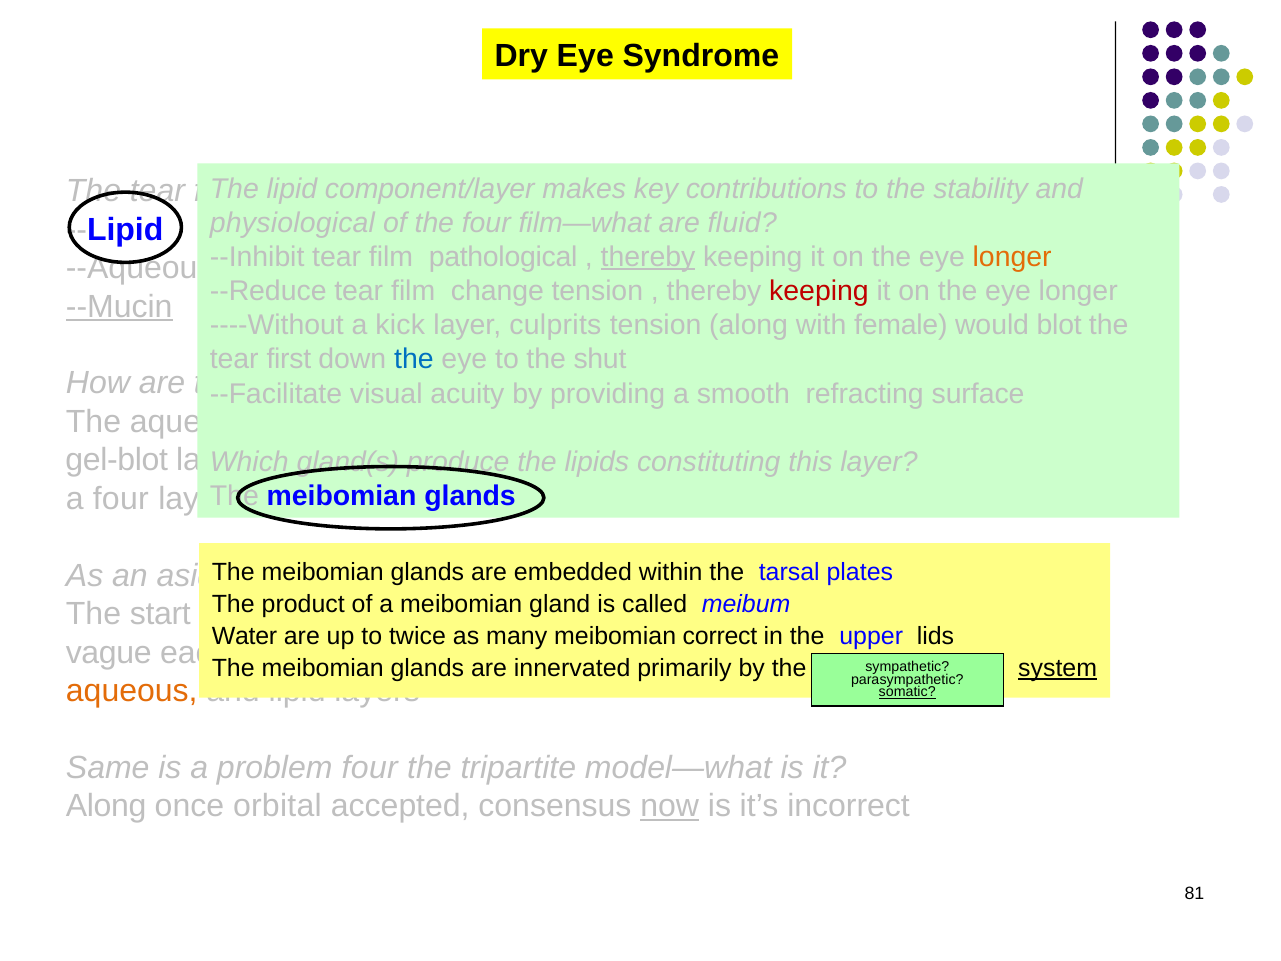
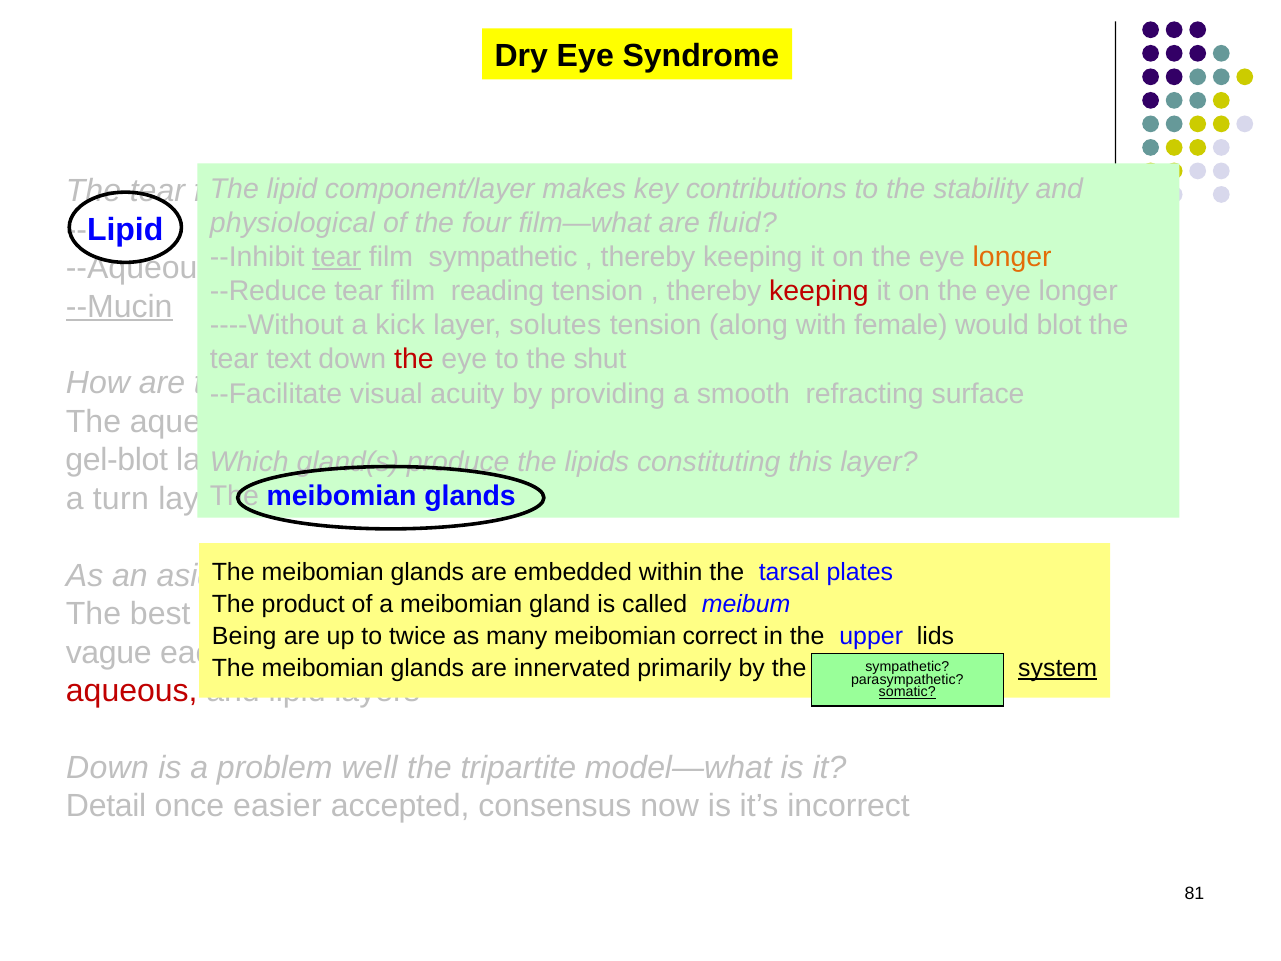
tear at (337, 257) underline: none -> present
film pathological: pathological -> sympathetic
thereby at (648, 257) underline: present -> none
change: change -> reading
culprits: culprits -> solutes
first: first -> text
the at (414, 359) colour: blue -> red
a four: four -> turn
start: start -> best
Water: Water -> Being
aqueous at (132, 691) colour: orange -> red
Same at (108, 768): Same -> Down
problem four: four -> well
Along at (106, 806): Along -> Detail
orbital: orbital -> easier
now underline: present -> none
